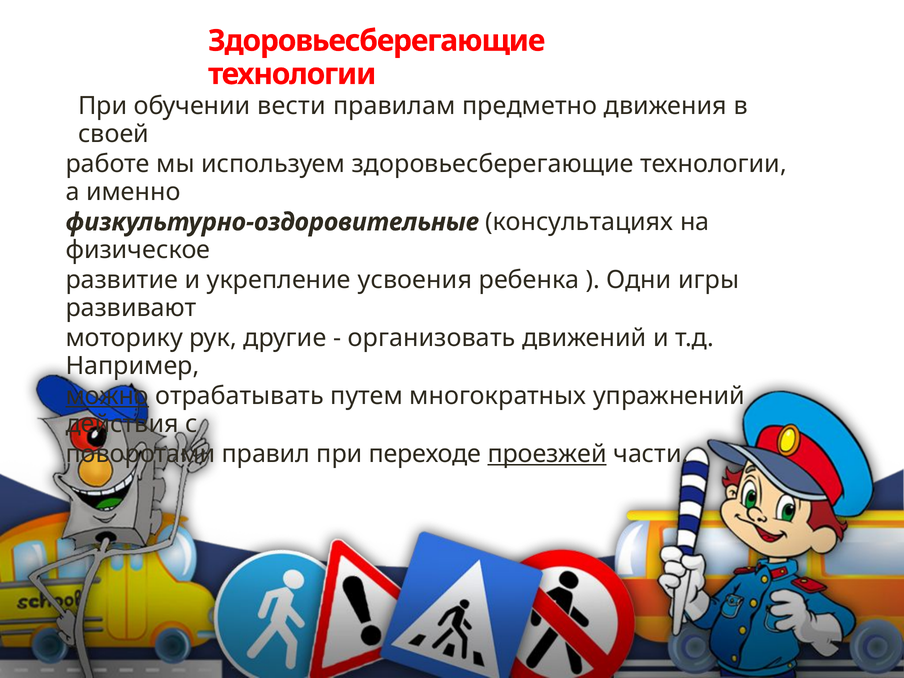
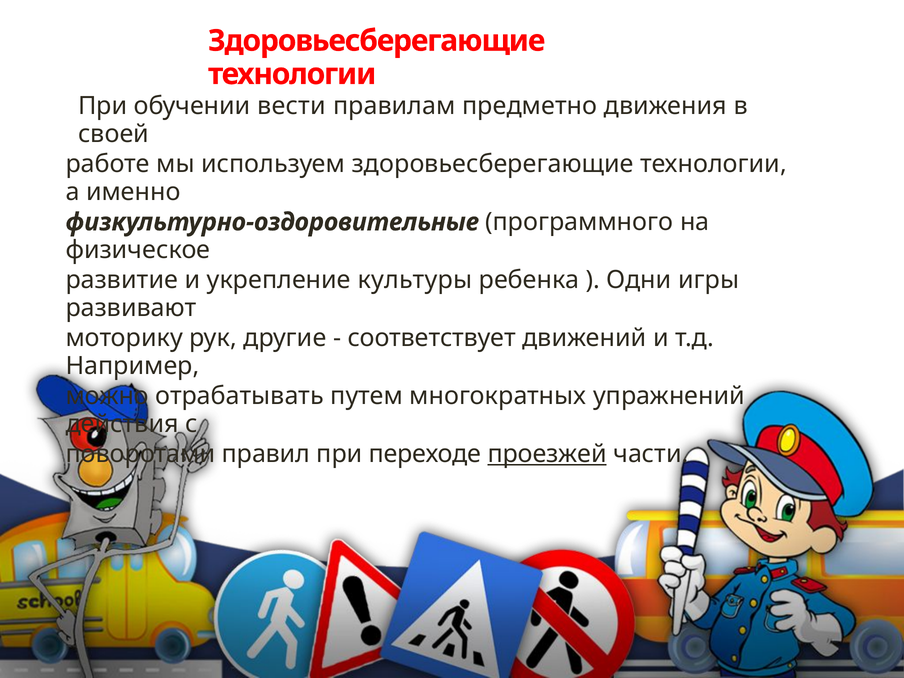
консультациях: консультациях -> программного
усвоения: усвоения -> культуры
организовать: организовать -> соответствует
можно underline: present -> none
